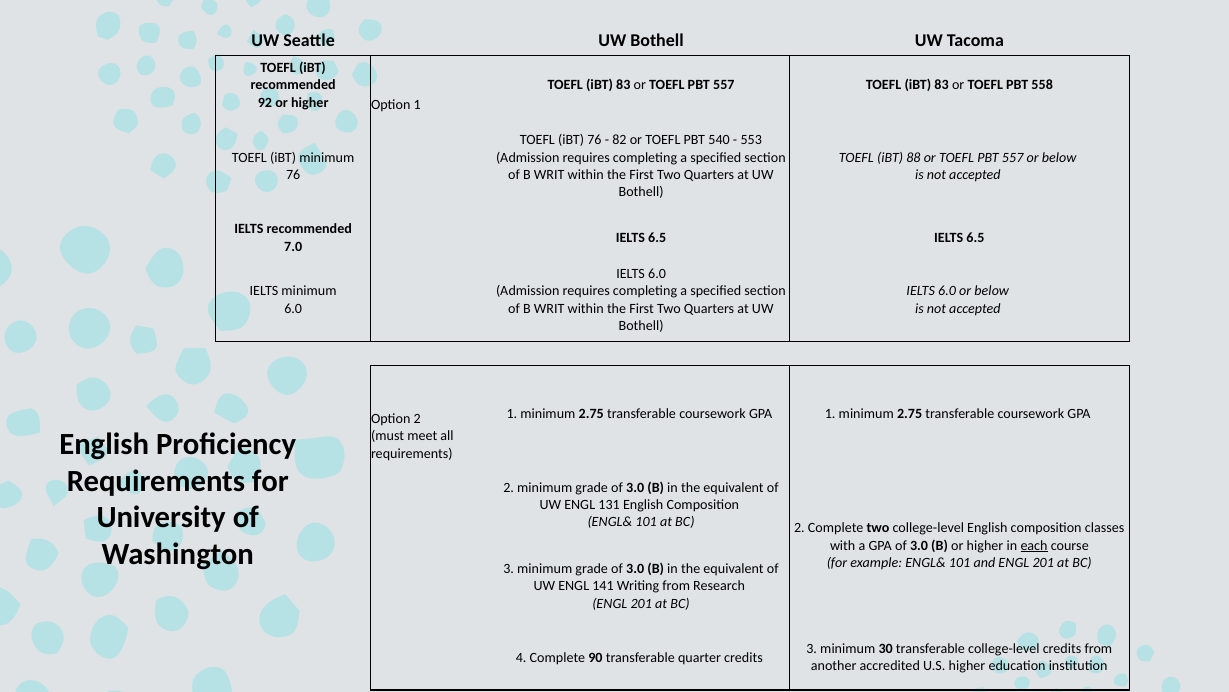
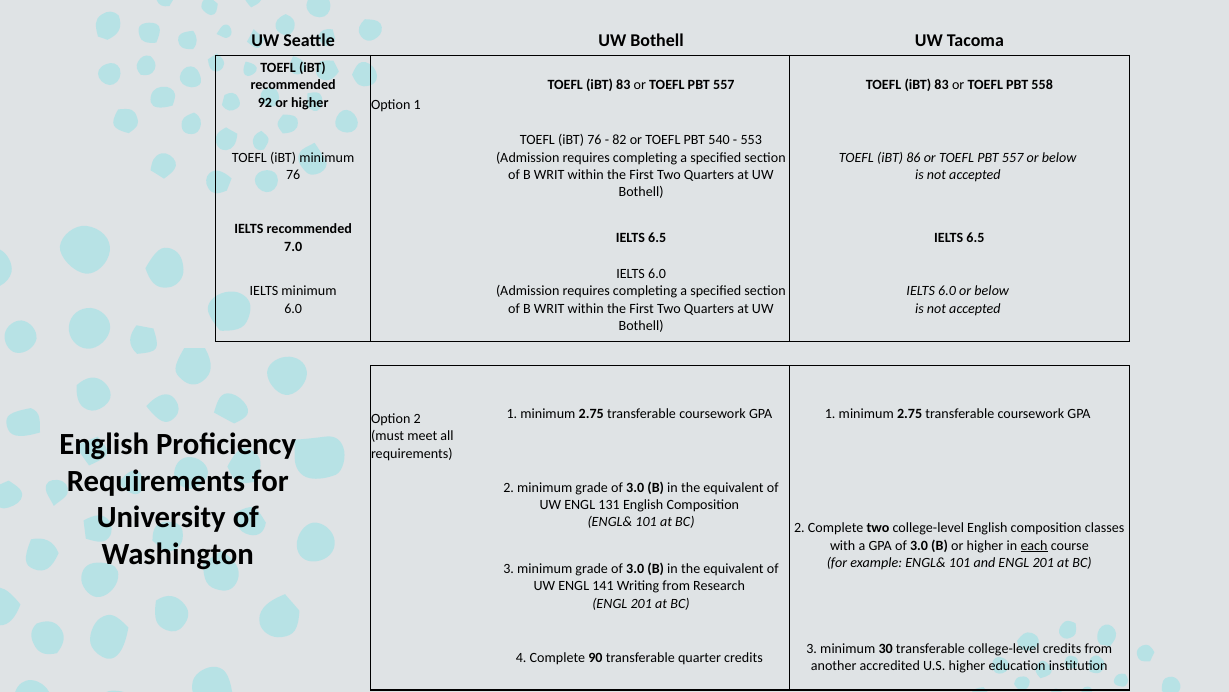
88: 88 -> 86
